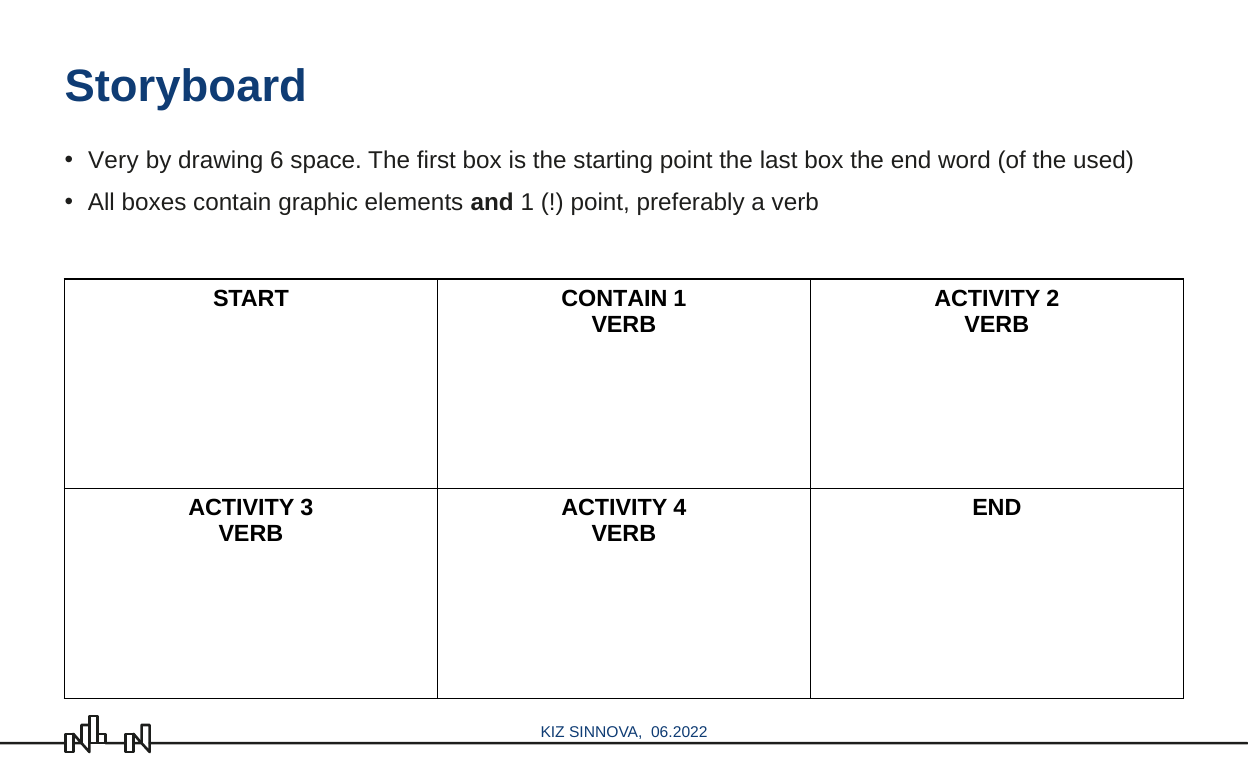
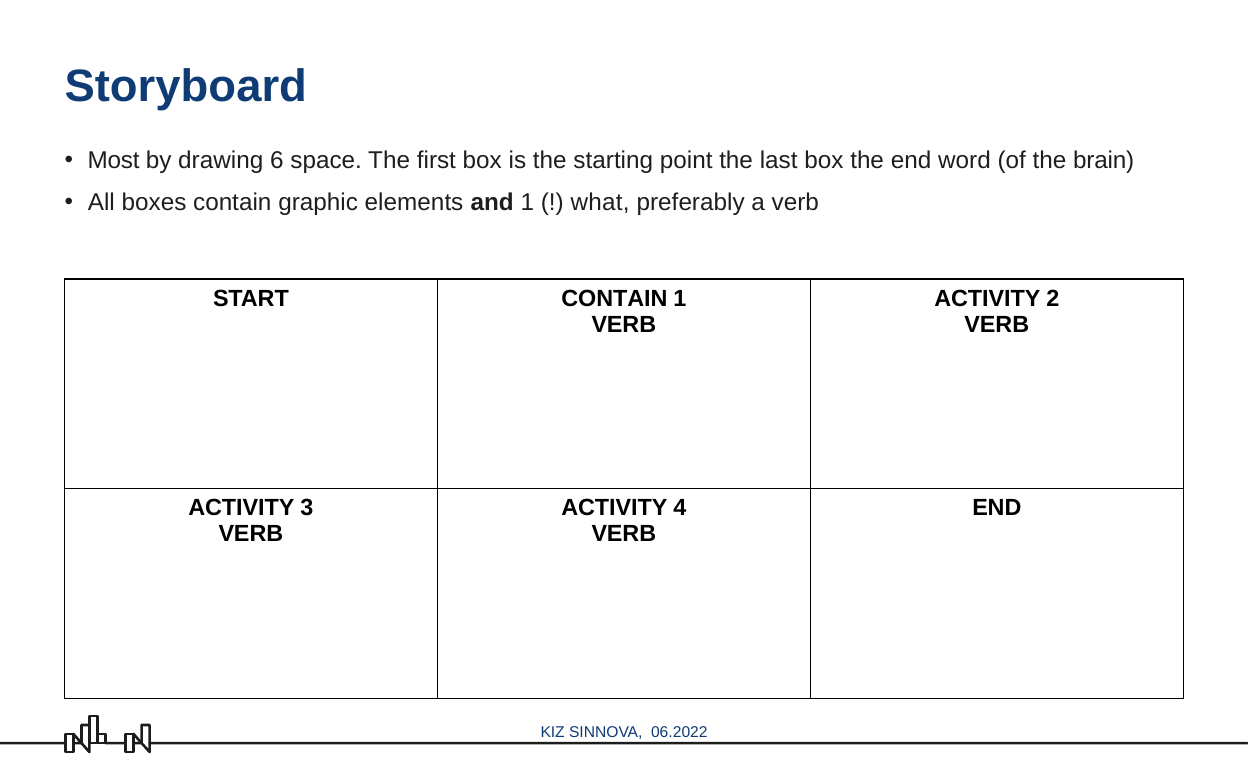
Very: Very -> Most
used: used -> brain
point at (600, 203): point -> what
